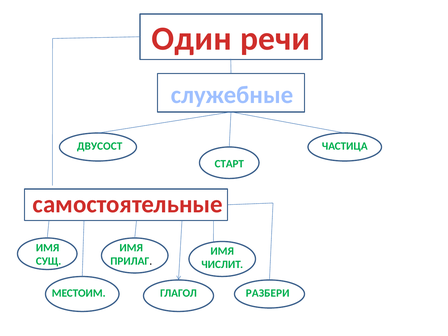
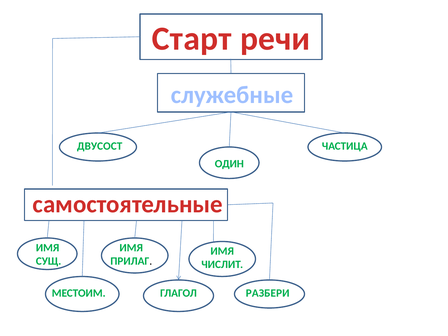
Один: Один -> Старт
СТАРТ: СТАРТ -> ОДИН
